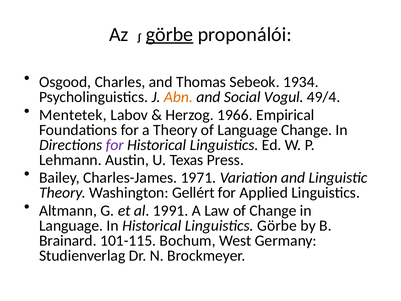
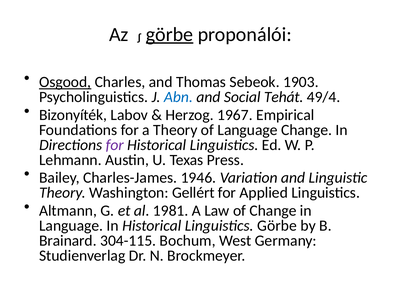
Osgood underline: none -> present
1934: 1934 -> 1903
Abn colour: orange -> blue
Vogul: Vogul -> Tehát
Mentetek: Mentetek -> Bizonyíték
1966: 1966 -> 1967
1971: 1971 -> 1946
1991: 1991 -> 1981
101-115: 101-115 -> 304-115
